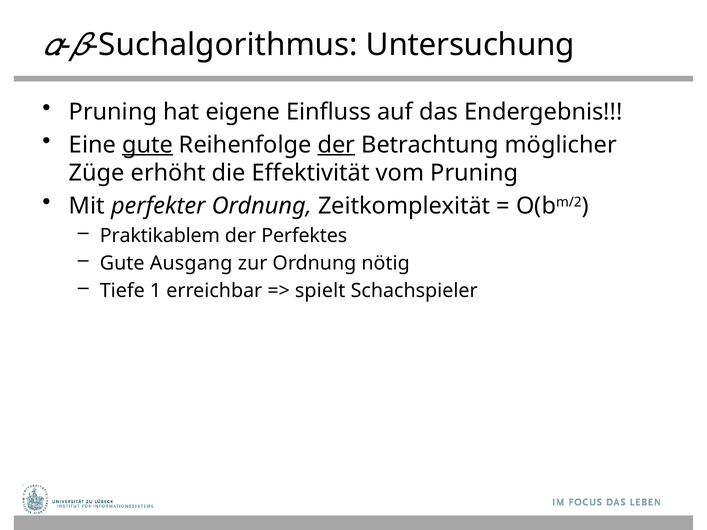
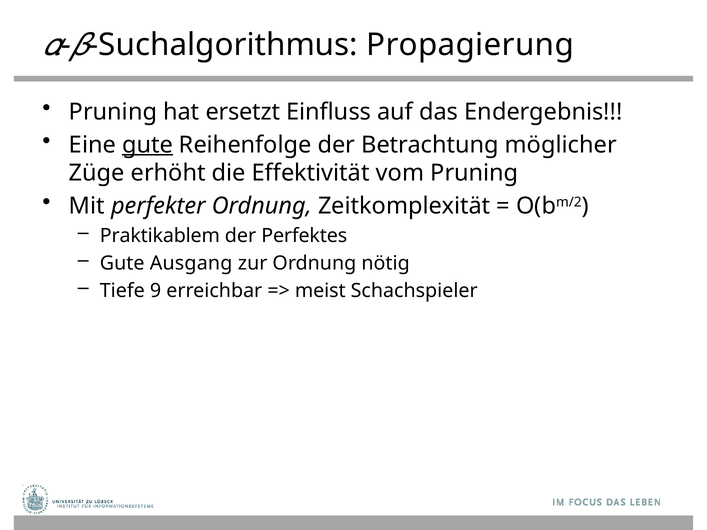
Untersuchung: Untersuchung -> Propagierung
eigene: eigene -> ersetzt
der at (336, 145) underline: present -> none
1: 1 -> 9
spielt: spielt -> meist
